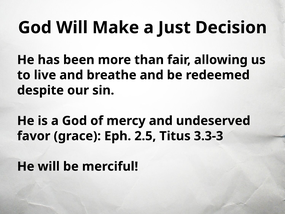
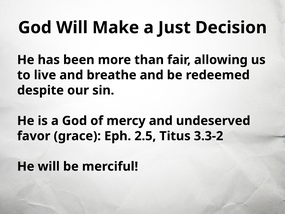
3.3-3: 3.3-3 -> 3.3-2
